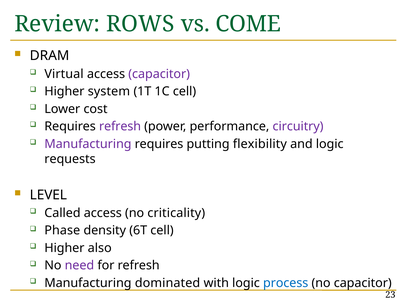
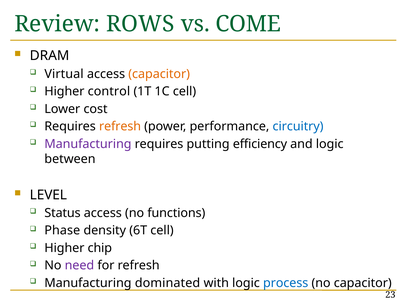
capacitor at (159, 74) colour: purple -> orange
system: system -> control
refresh at (120, 127) colour: purple -> orange
circuitry colour: purple -> blue
flexibility: flexibility -> efficiency
requests: requests -> between
Called: Called -> Status
criticality: criticality -> functions
also: also -> chip
